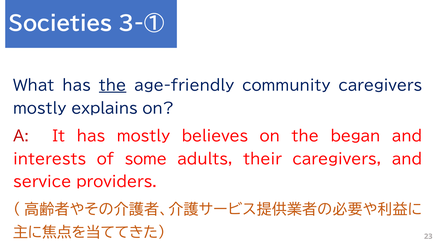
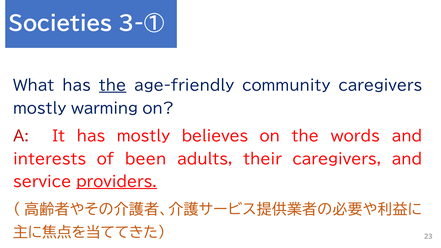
explains: explains -> warming
began: began -> words
some: some -> been
providers underline: none -> present
